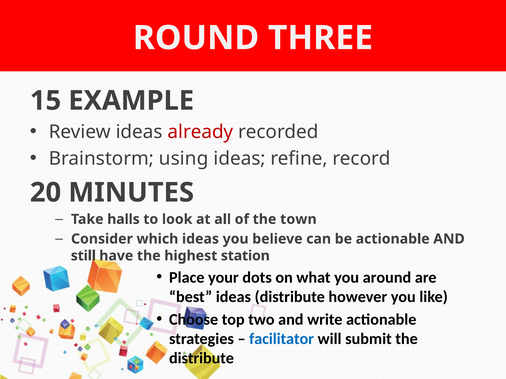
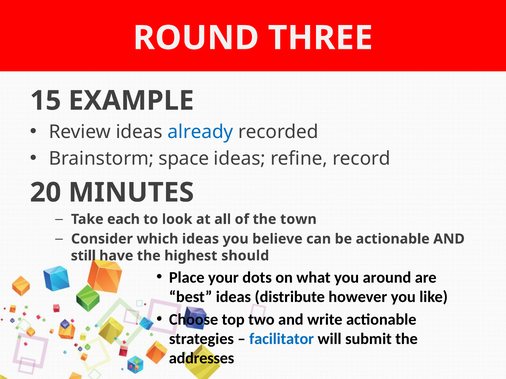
already colour: red -> blue
using: using -> space
halls: halls -> each
station: station -> should
distribute at (201, 359): distribute -> addresses
